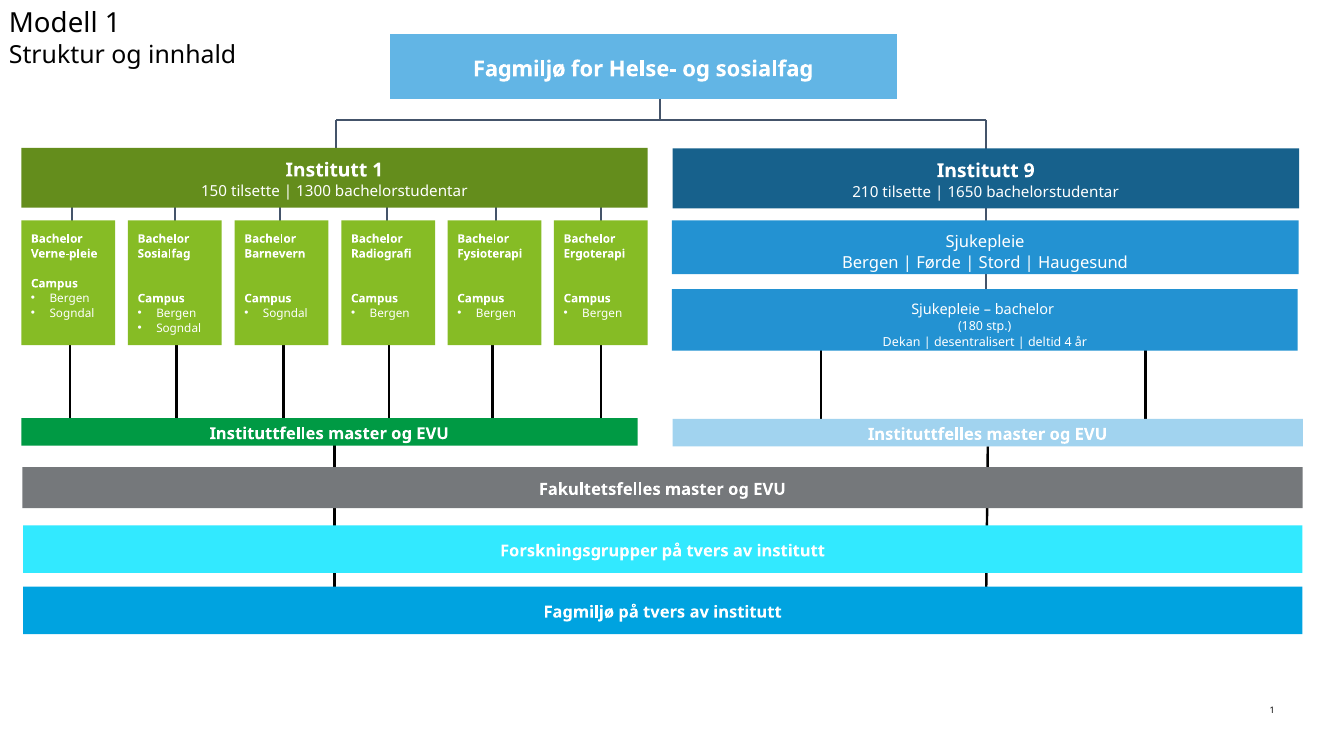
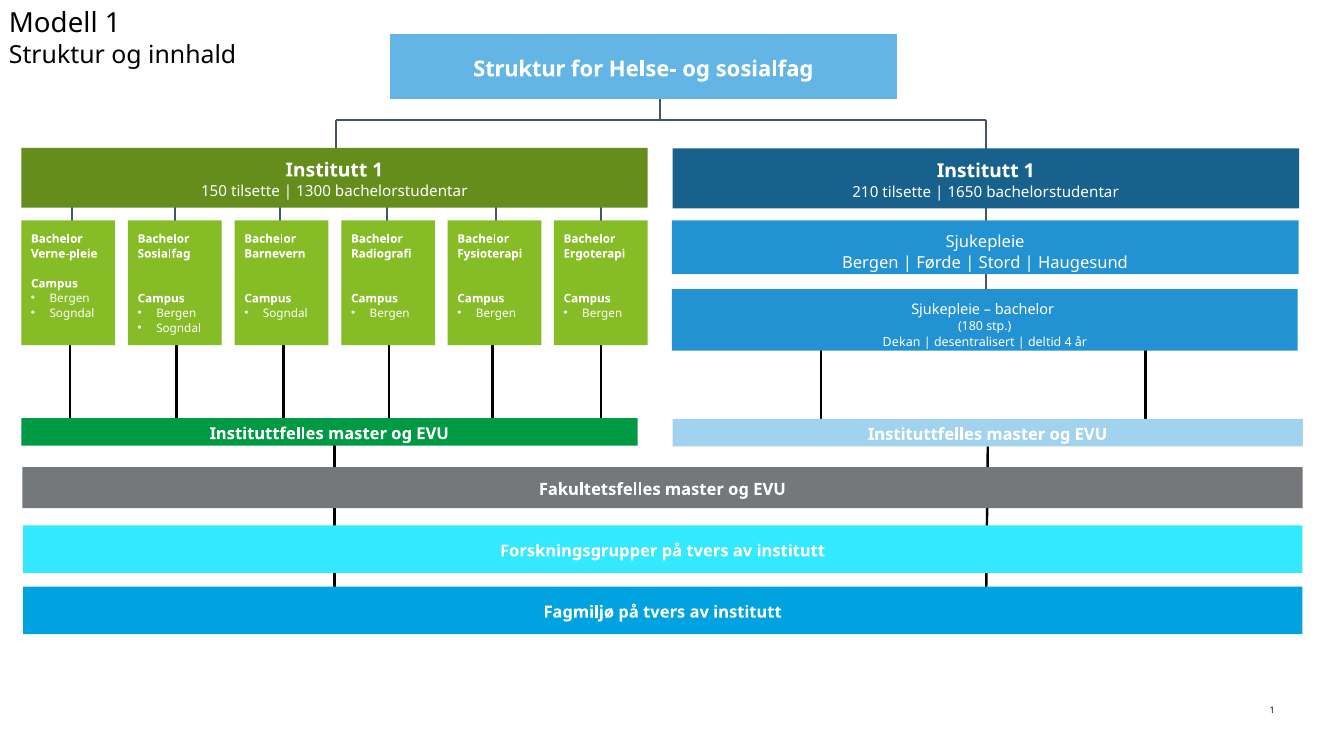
Fagmiljø at (519, 69): Fagmiljø -> Struktur
9 at (1029, 171): 9 -> 1
